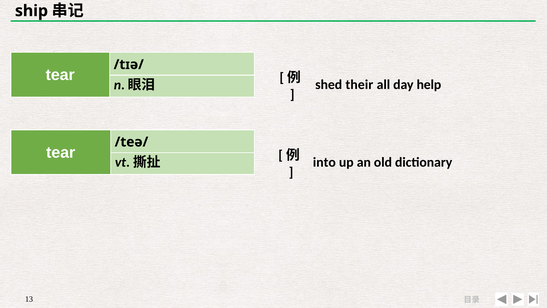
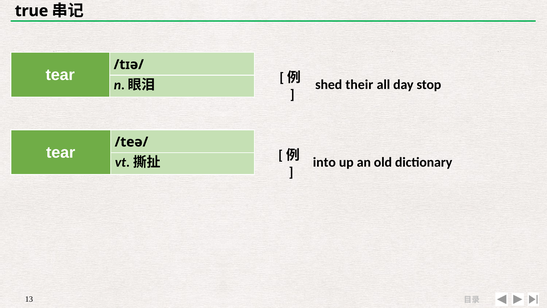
ship: ship -> true
help: help -> stop
